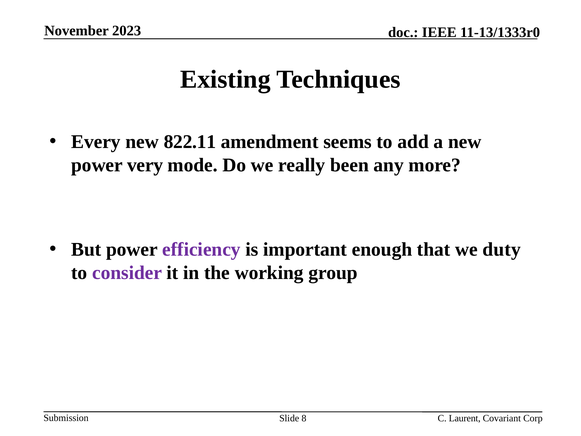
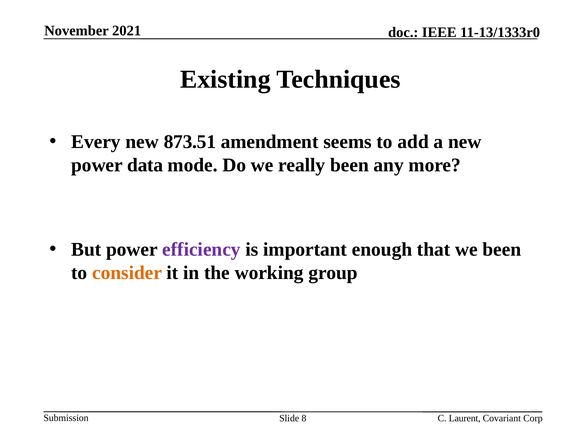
2023: 2023 -> 2021
822.11: 822.11 -> 873.51
very: very -> data
we duty: duty -> been
consider colour: purple -> orange
